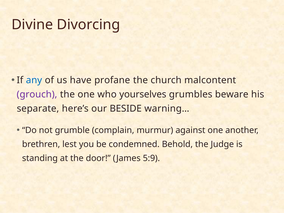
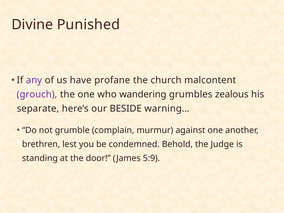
Divorcing: Divorcing -> Punished
any colour: blue -> purple
yourselves: yourselves -> wandering
beware: beware -> zealous
